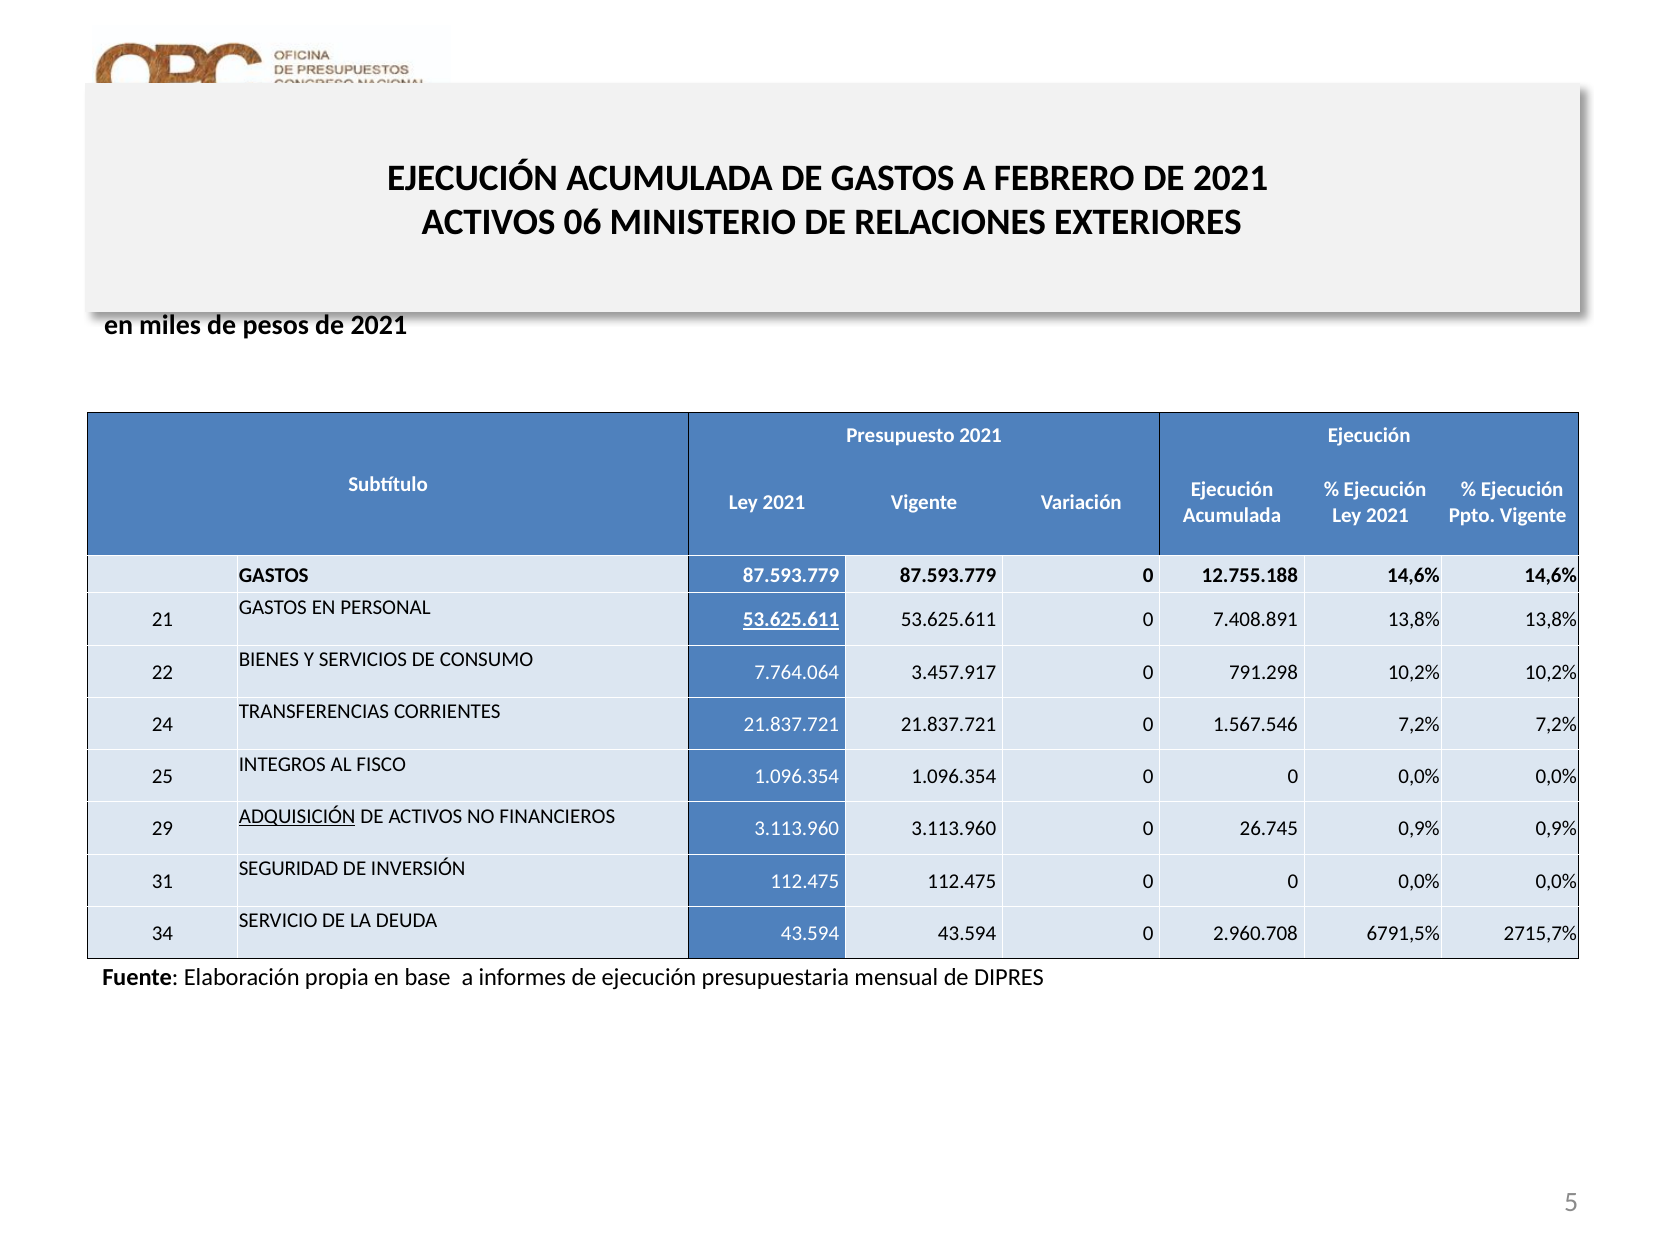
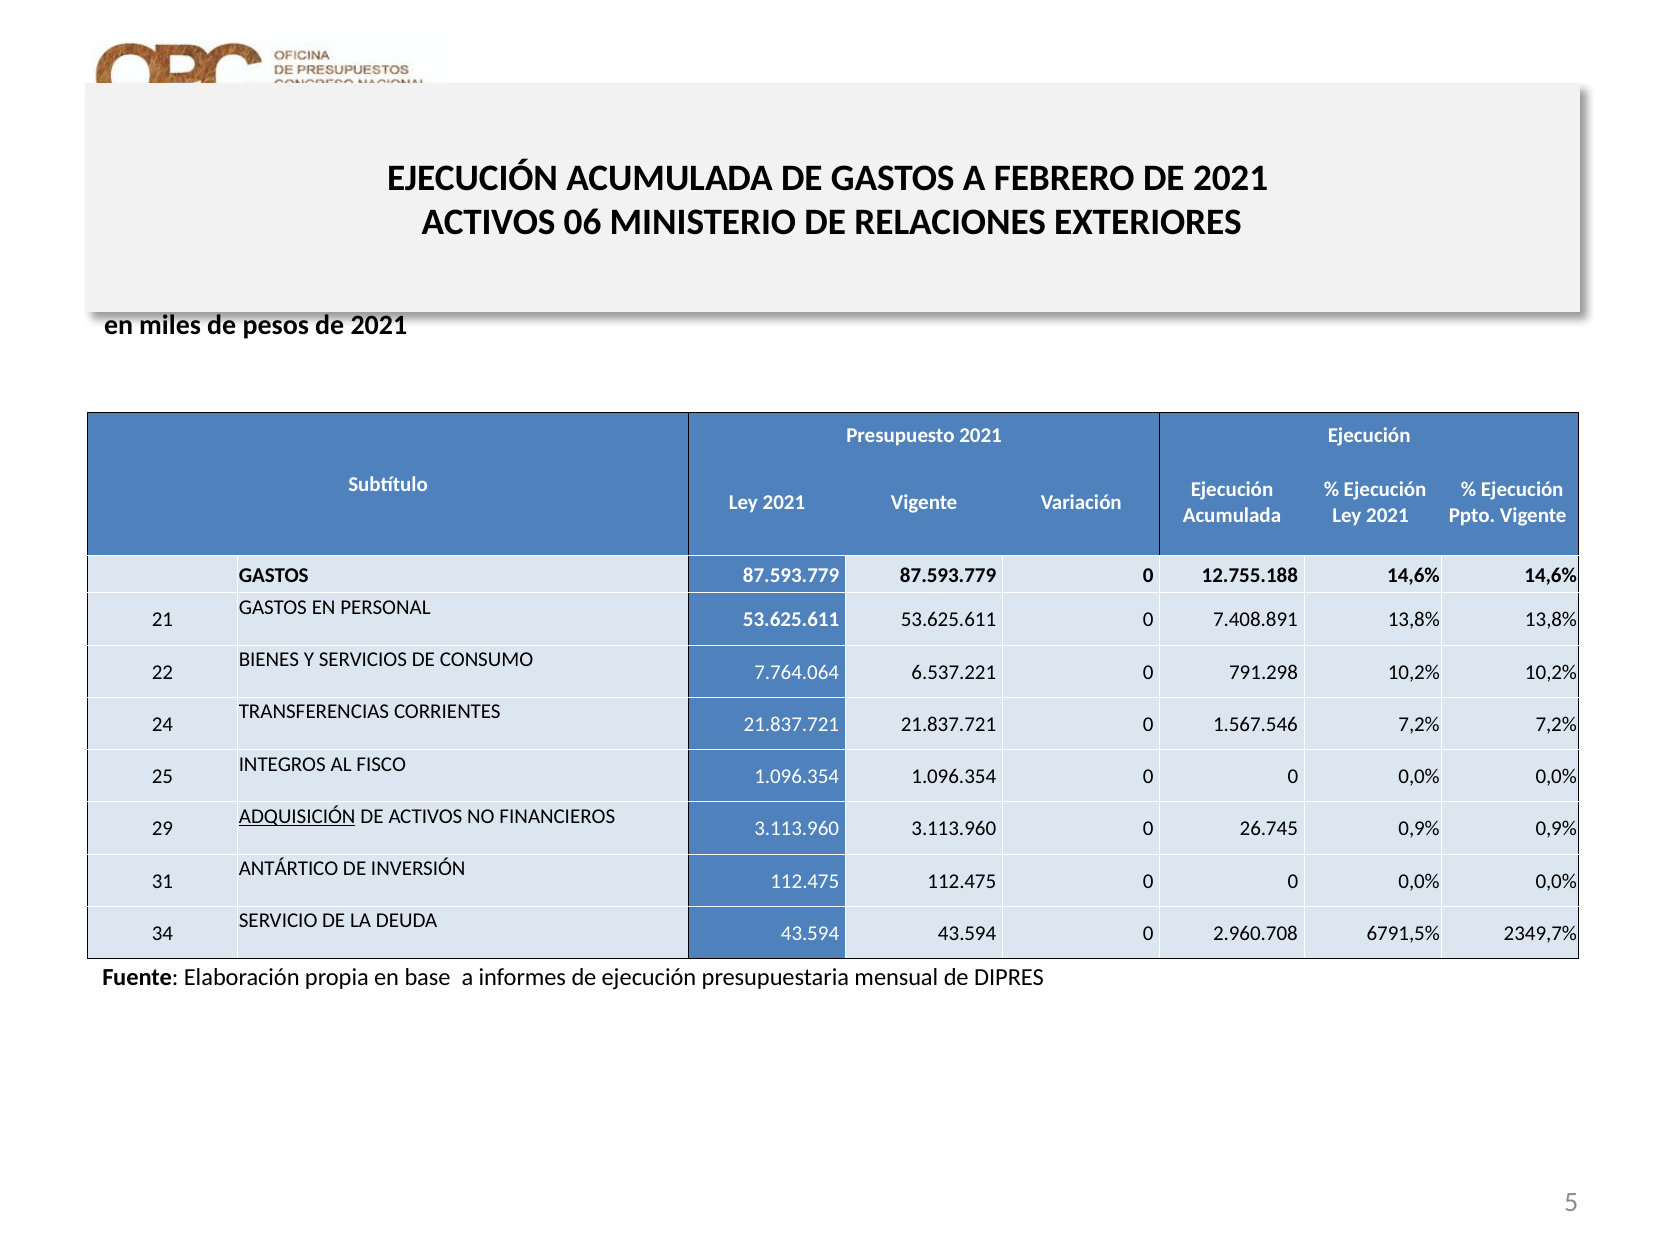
53.625.611 at (791, 620) underline: present -> none
3.457.917: 3.457.917 -> 6.537.221
SEGURIDAD: SEGURIDAD -> ANTÁRTICO
2715,7%: 2715,7% -> 2349,7%
